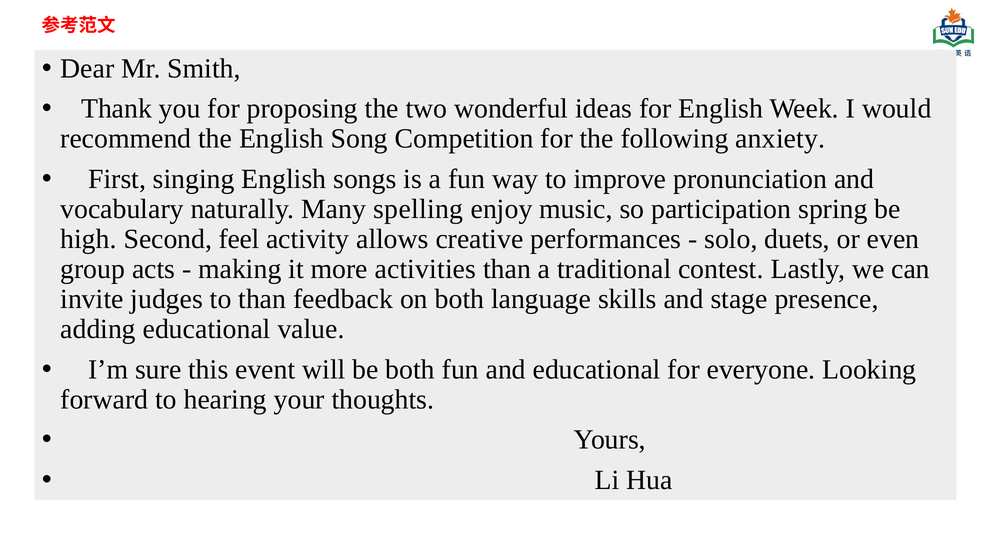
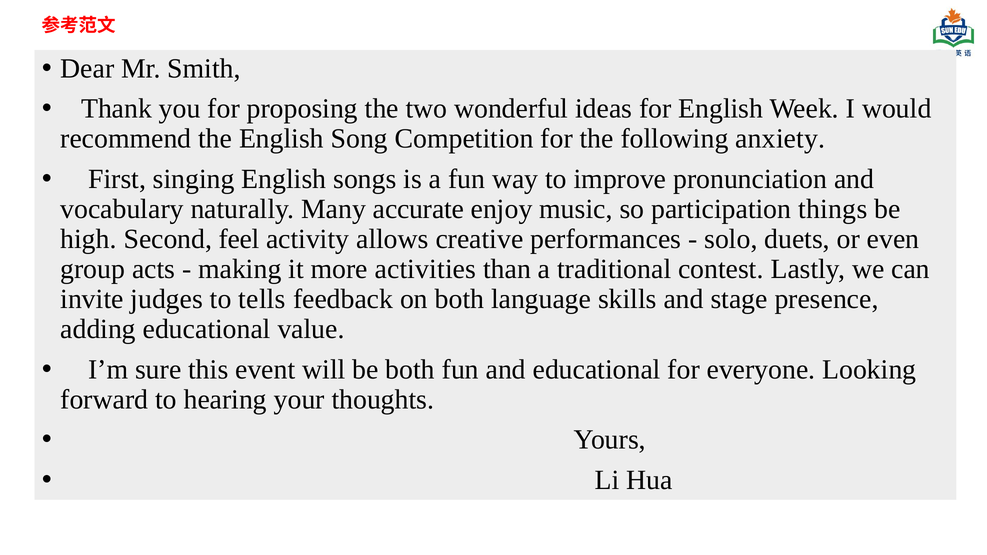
spelling: spelling -> accurate
spring: spring -> things
to than: than -> tells
